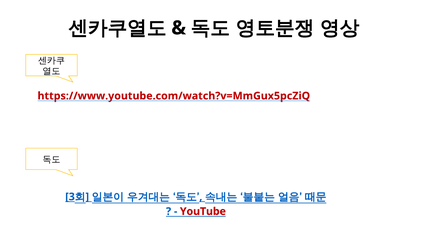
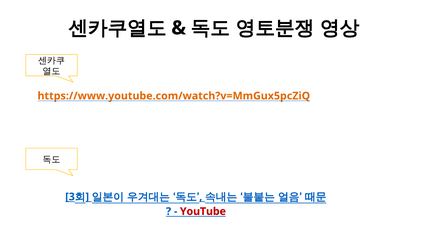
https://www.youtube.com/watch?v=MmGux5pcZiQ colour: red -> orange
